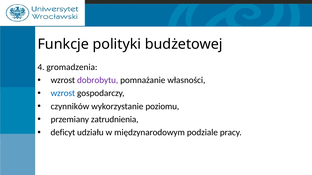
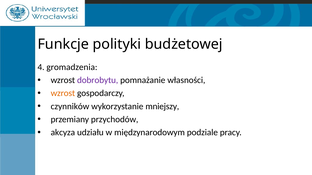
wzrost at (63, 93) colour: blue -> orange
poziomu: poziomu -> mniejszy
zatrudnienia: zatrudnienia -> przychodów
deficyt: deficyt -> akcyza
